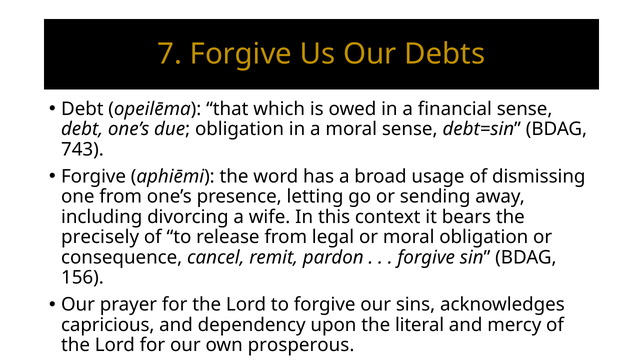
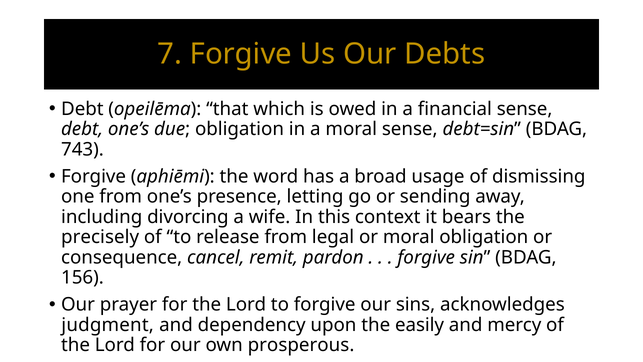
capricious: capricious -> judgment
literal: literal -> easily
